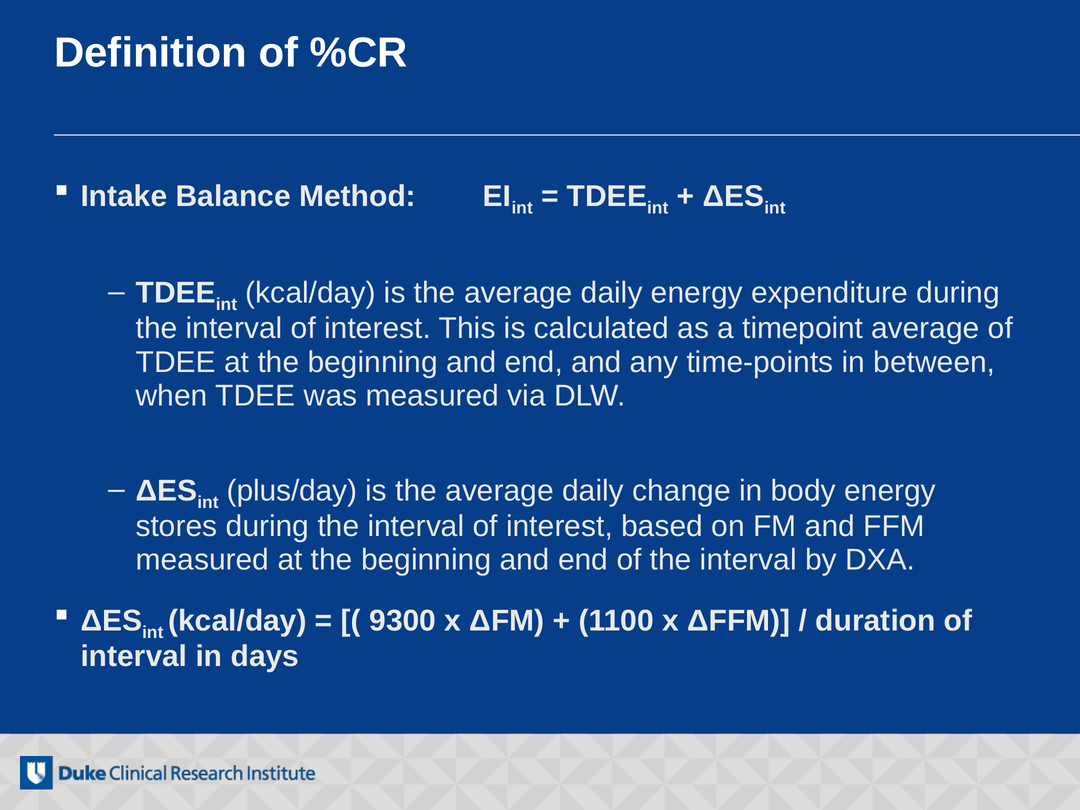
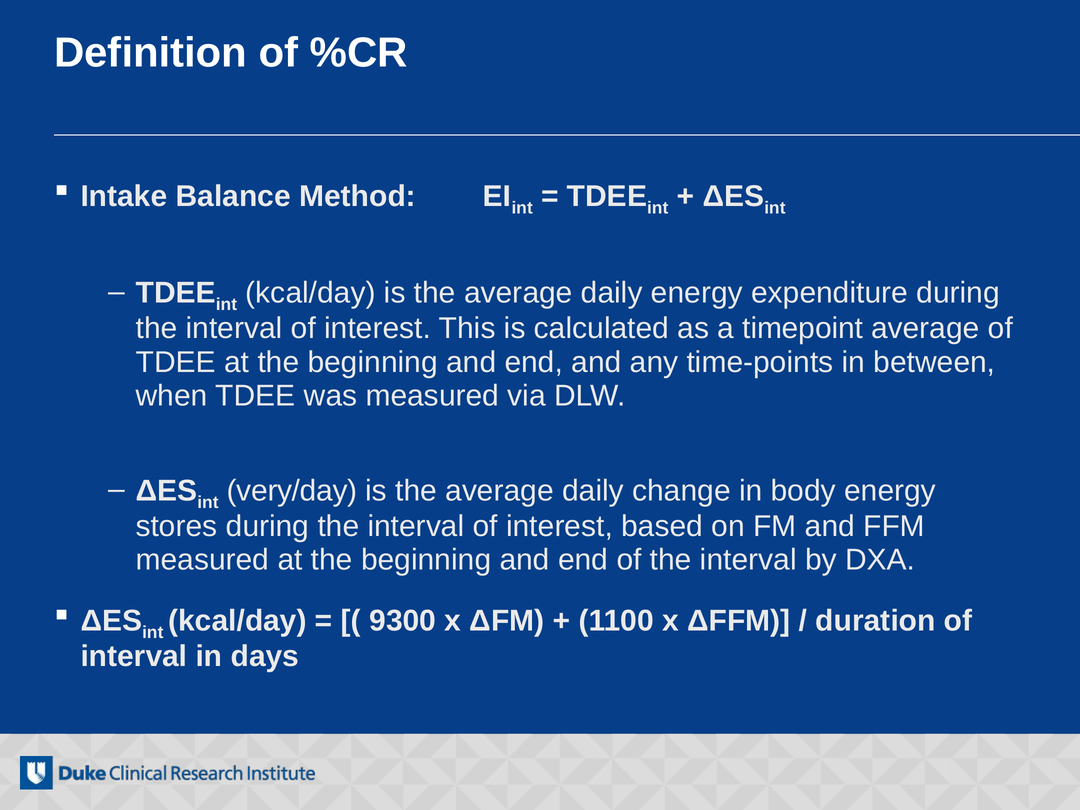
plus/day: plus/day -> very/day
